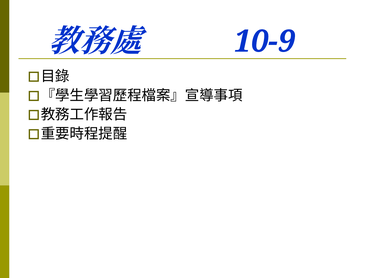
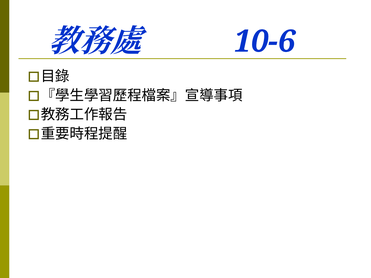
10-9: 10-9 -> 10-6
